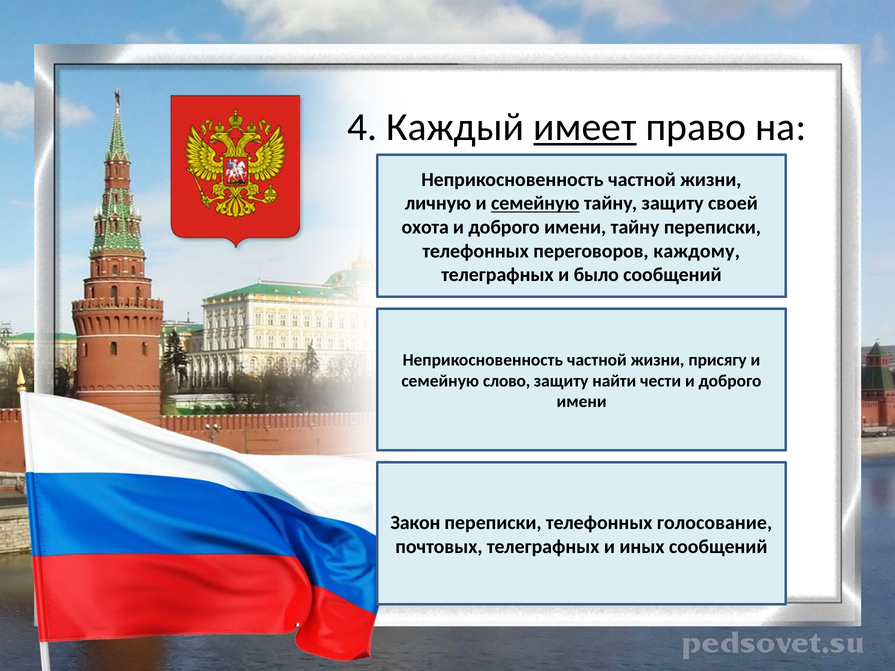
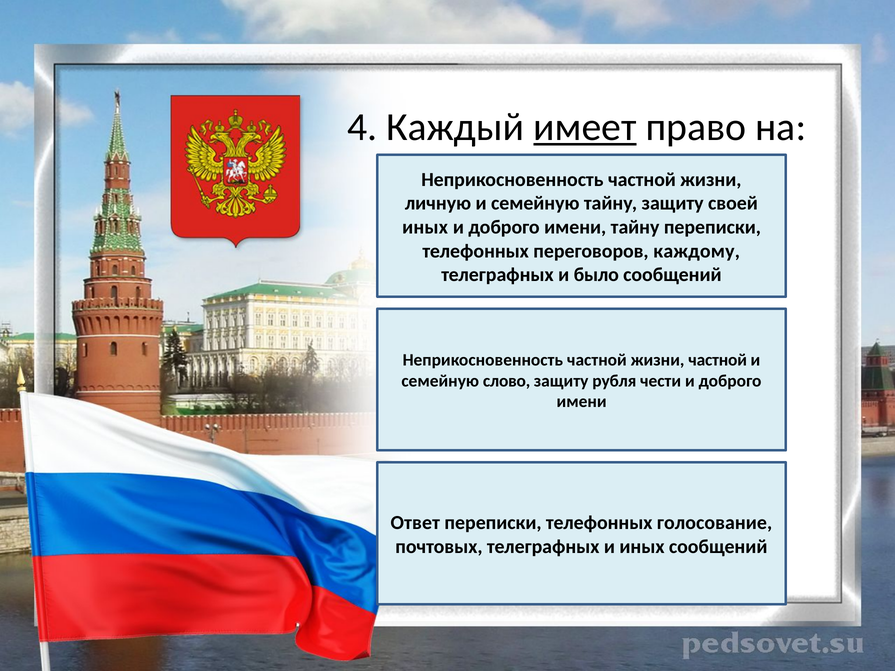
семейную at (535, 203) underline: present -> none
охота at (425, 227): охота -> иных
жизни присягу: присягу -> частной
найти: найти -> рубля
Закон: Закон -> Ответ
